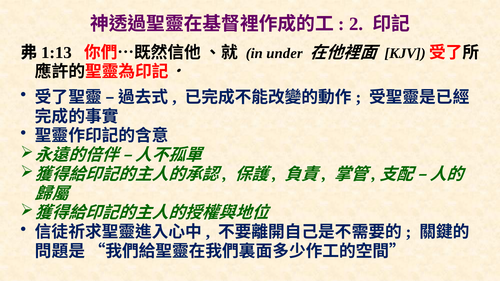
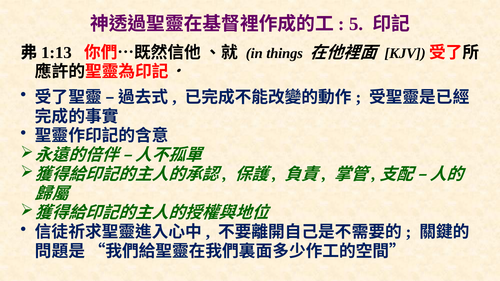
2: 2 -> 5
under: under -> things
